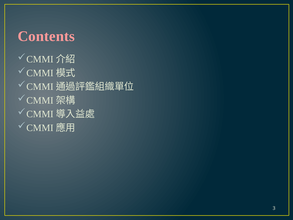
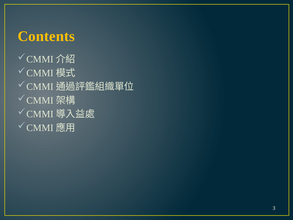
Contents colour: pink -> yellow
